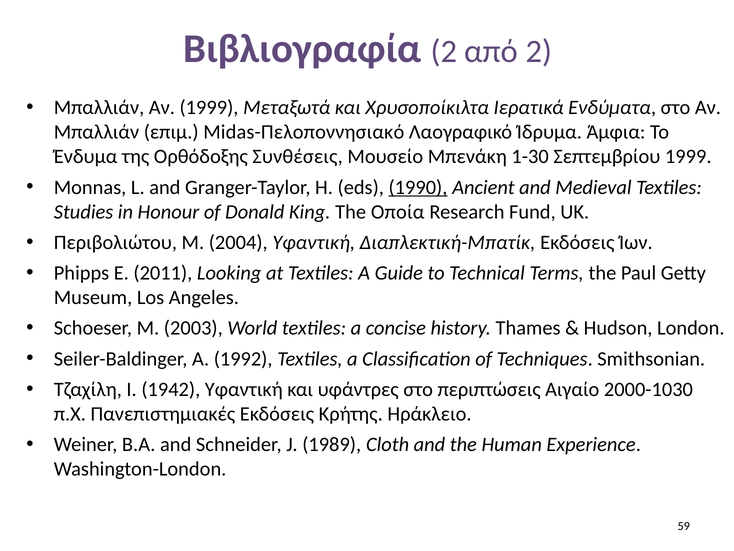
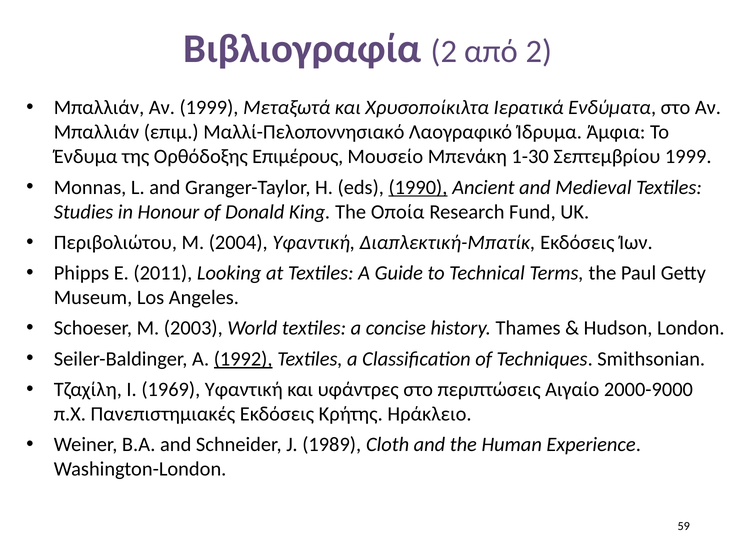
Midas-Πελοποννησιακό: Midas-Πελοποννησιακό -> Μαλλί-Πελοποννησιακό
Συνθέσεις: Συνθέσεις -> Επιμέρους
1992 underline: none -> present
1942: 1942 -> 1969
2000-1030: 2000-1030 -> 2000-9000
